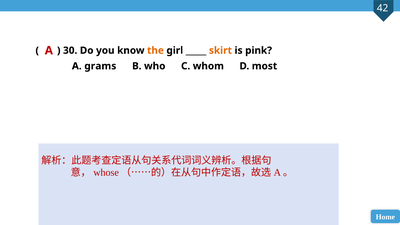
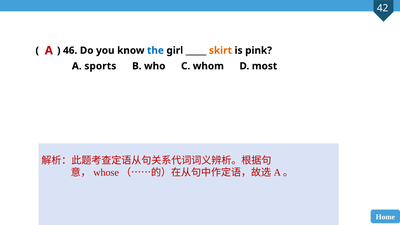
30: 30 -> 46
the colour: orange -> blue
grams: grams -> sports
